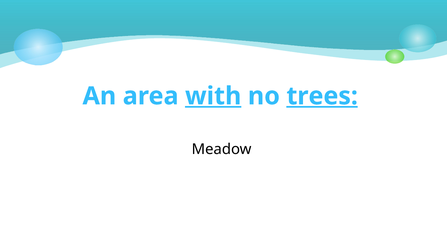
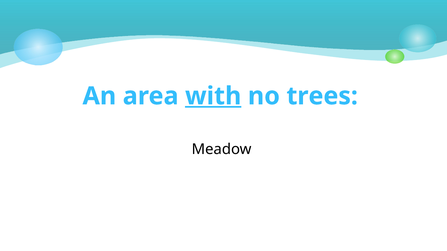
trees underline: present -> none
